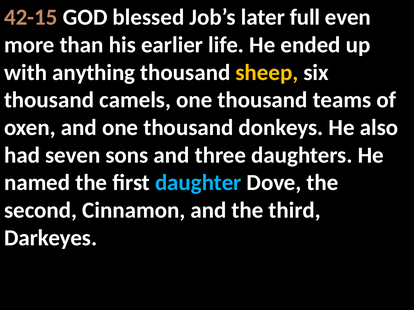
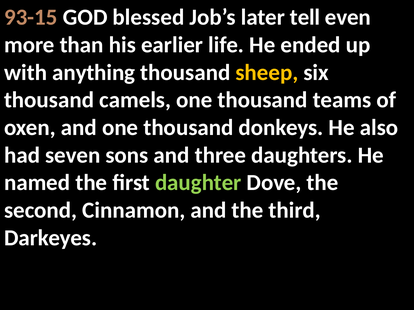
42-15: 42-15 -> 93-15
full: full -> tell
daughter colour: light blue -> light green
